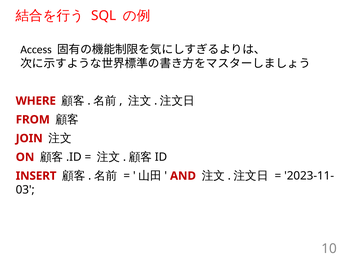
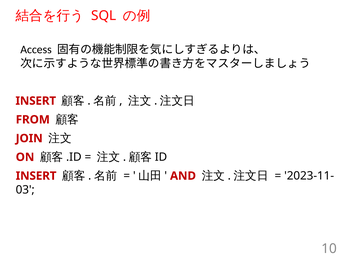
WHERE at (36, 101): WHERE -> INSERT
